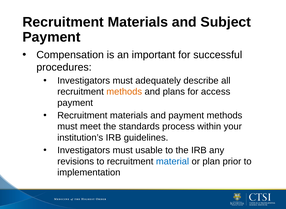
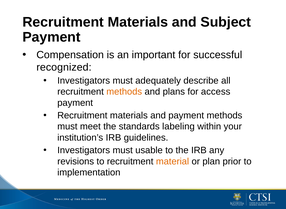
procedures: procedures -> recognized
process: process -> labeling
material colour: blue -> orange
